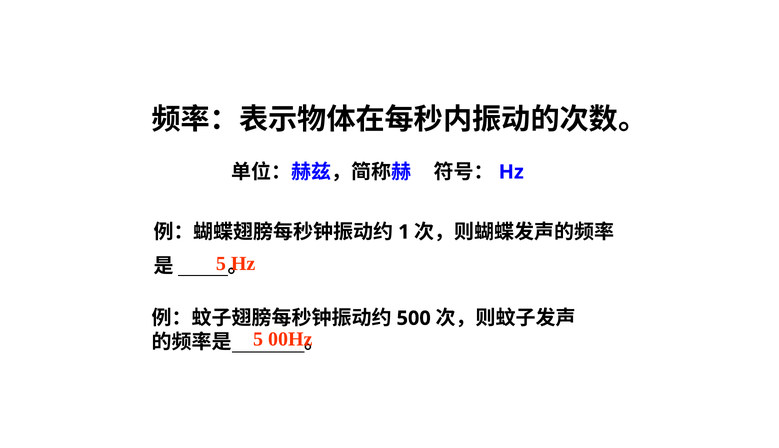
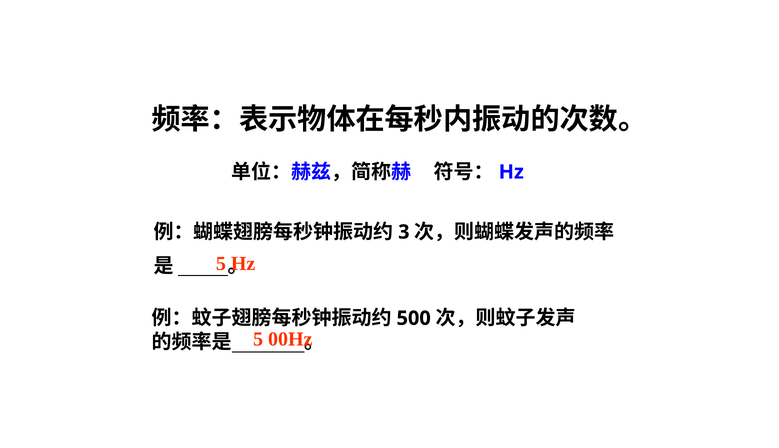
1: 1 -> 3
